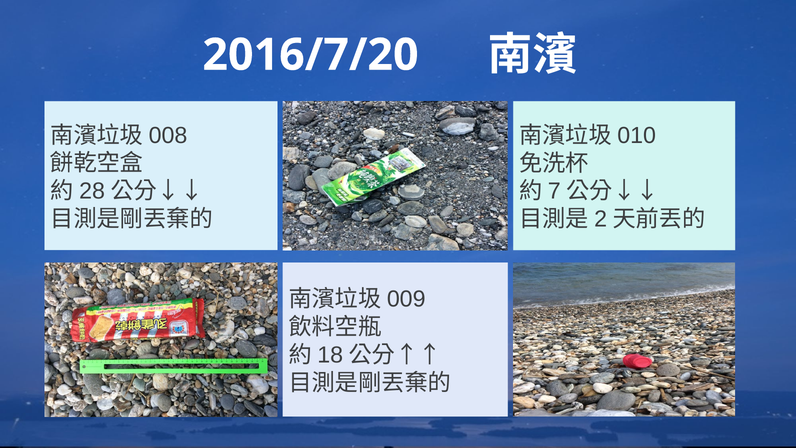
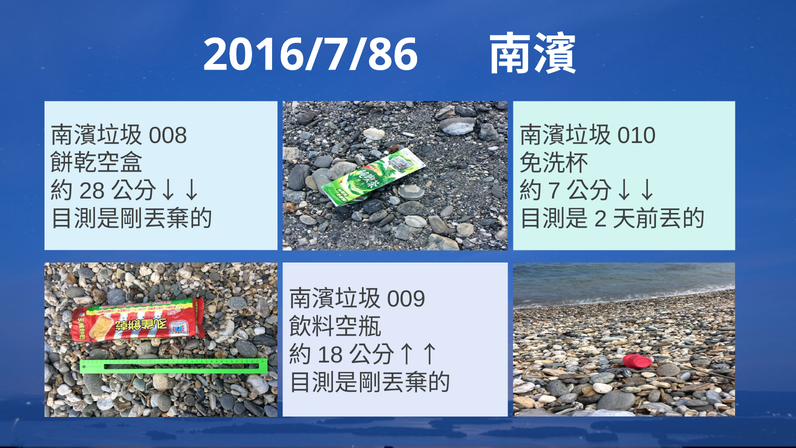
2016/7/20: 2016/7/20 -> 2016/7/86
